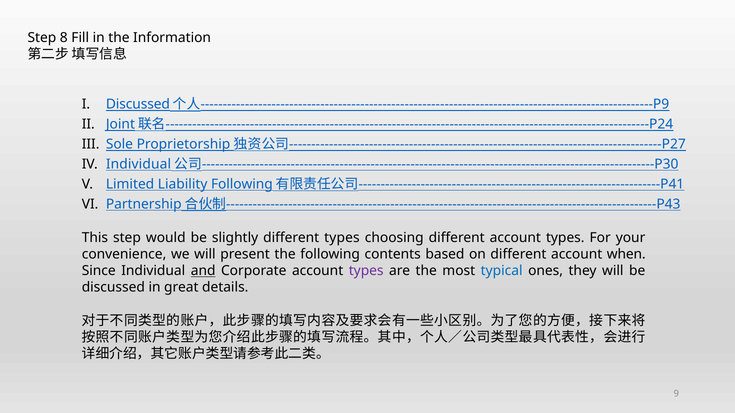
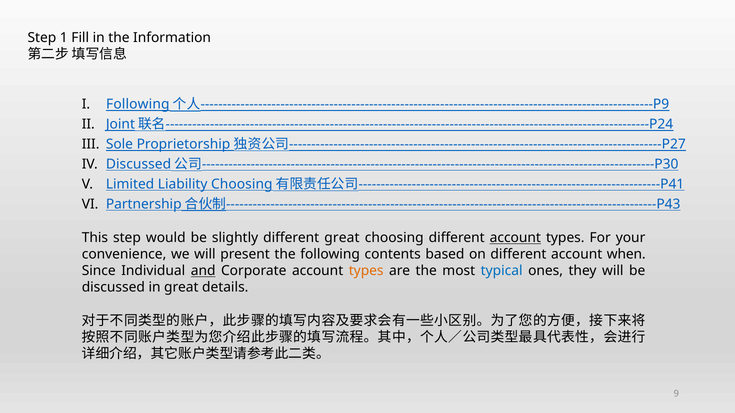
8: 8 -> 1
Discussed at (138, 104): Discussed -> Following
Individual at (138, 164): Individual -> Discussed
Liability Following: Following -> Choosing
different types: types -> great
account at (515, 238) underline: none -> present
types at (366, 271) colour: purple -> orange
